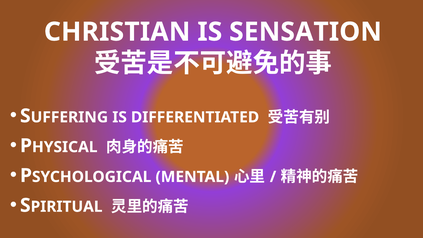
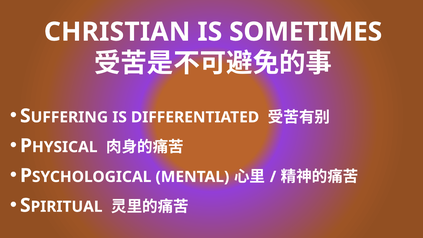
SENSATION: SENSATION -> SOMETIMES
